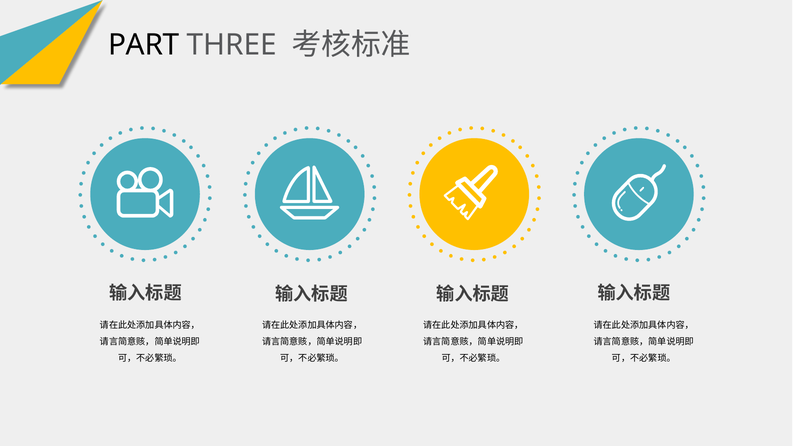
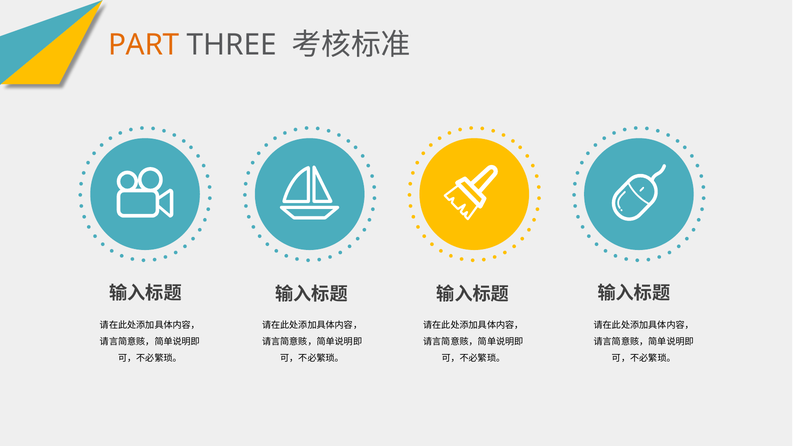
PART colour: black -> orange
